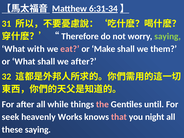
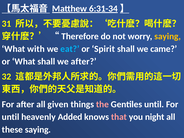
saying at (168, 36) colour: light green -> yellow
eat colour: pink -> light blue
Make: Make -> Spirit
them: them -> came
while: while -> given
seek at (11, 117): seek -> until
Works: Works -> Added
